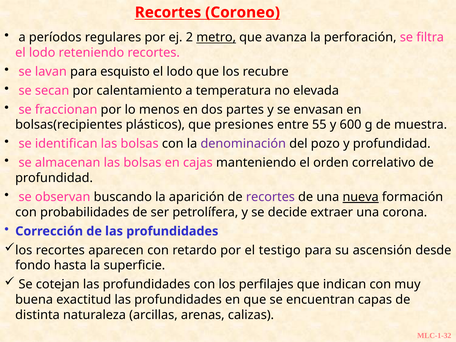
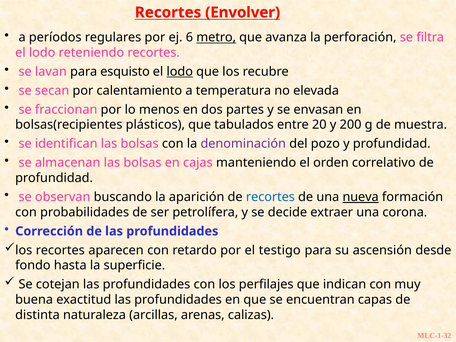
Coroneo: Coroneo -> Envolver
2: 2 -> 6
lodo at (180, 72) underline: none -> present
presiones: presiones -> tabulados
55: 55 -> 20
600: 600 -> 200
recortes at (270, 197) colour: purple -> blue
